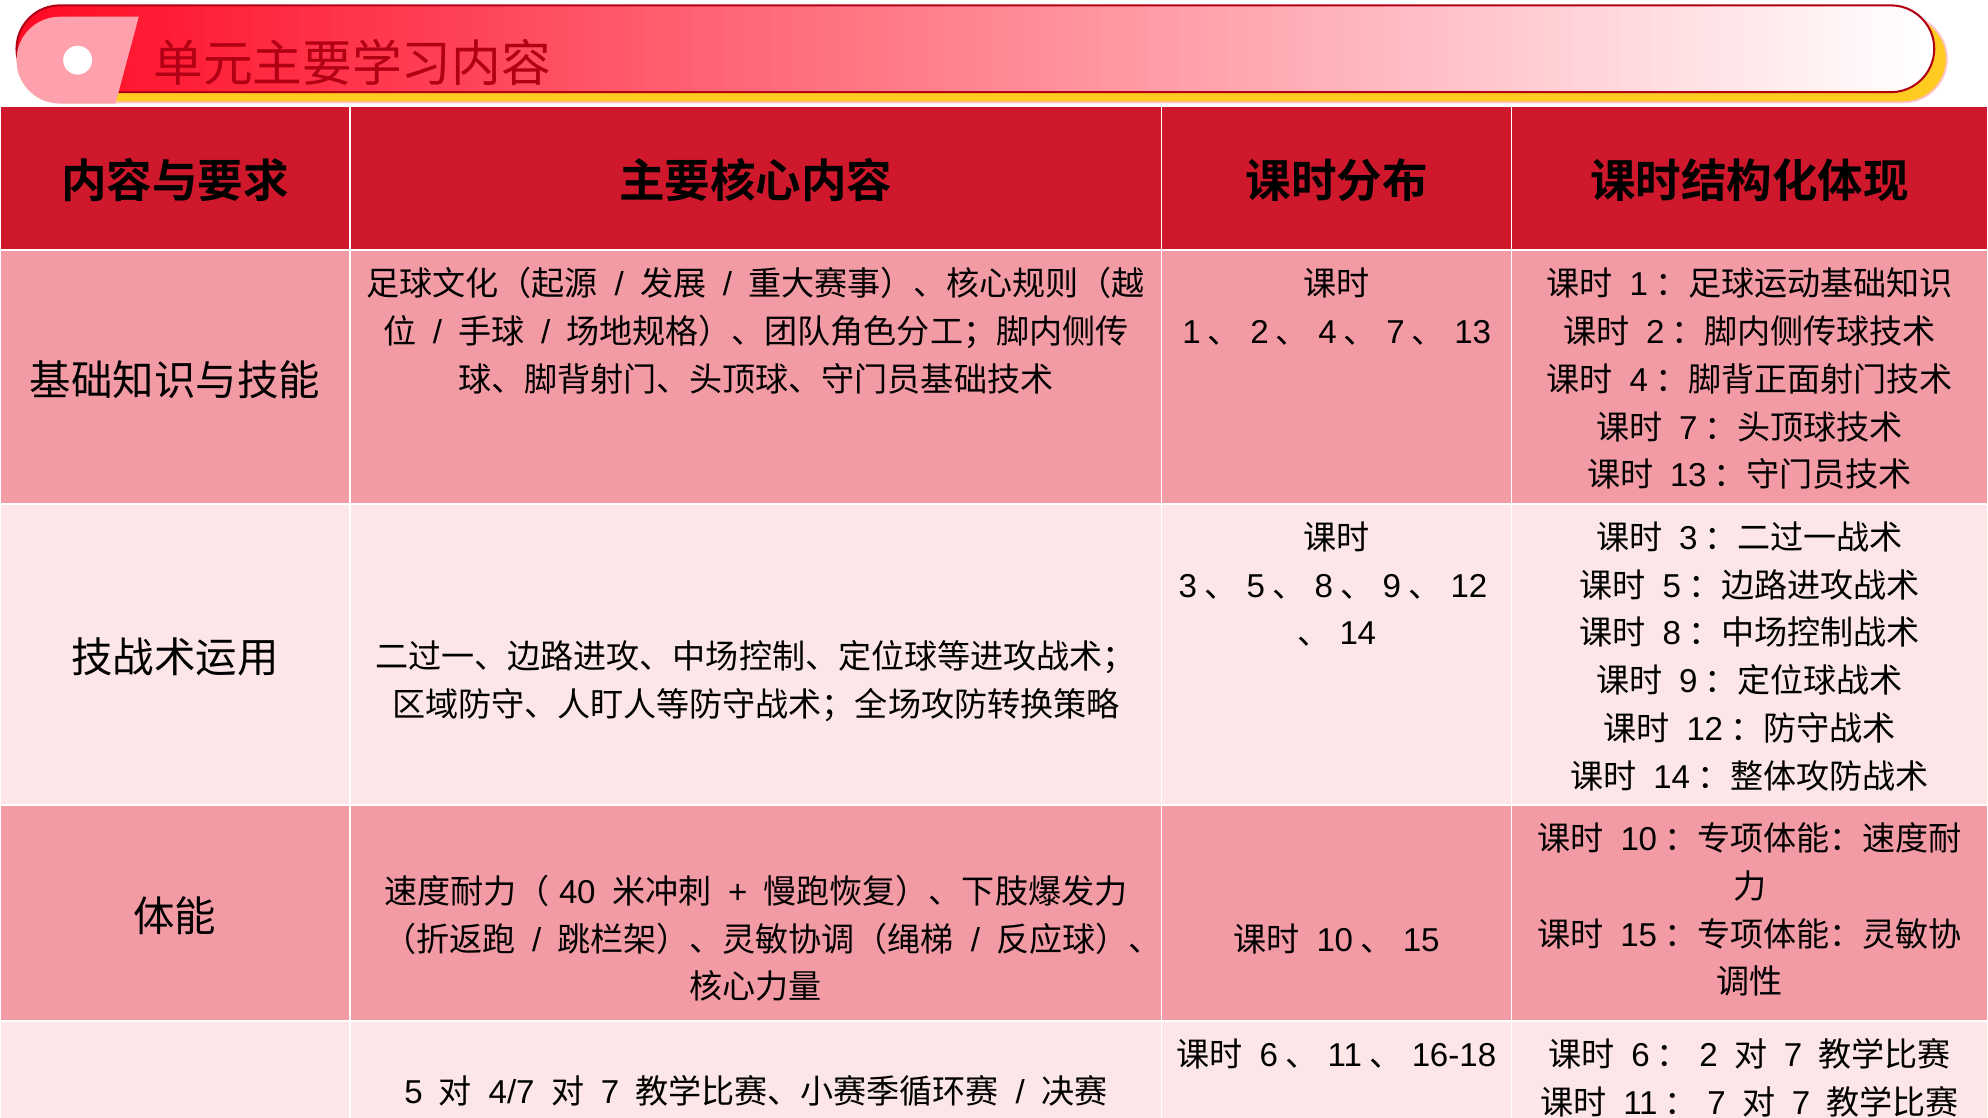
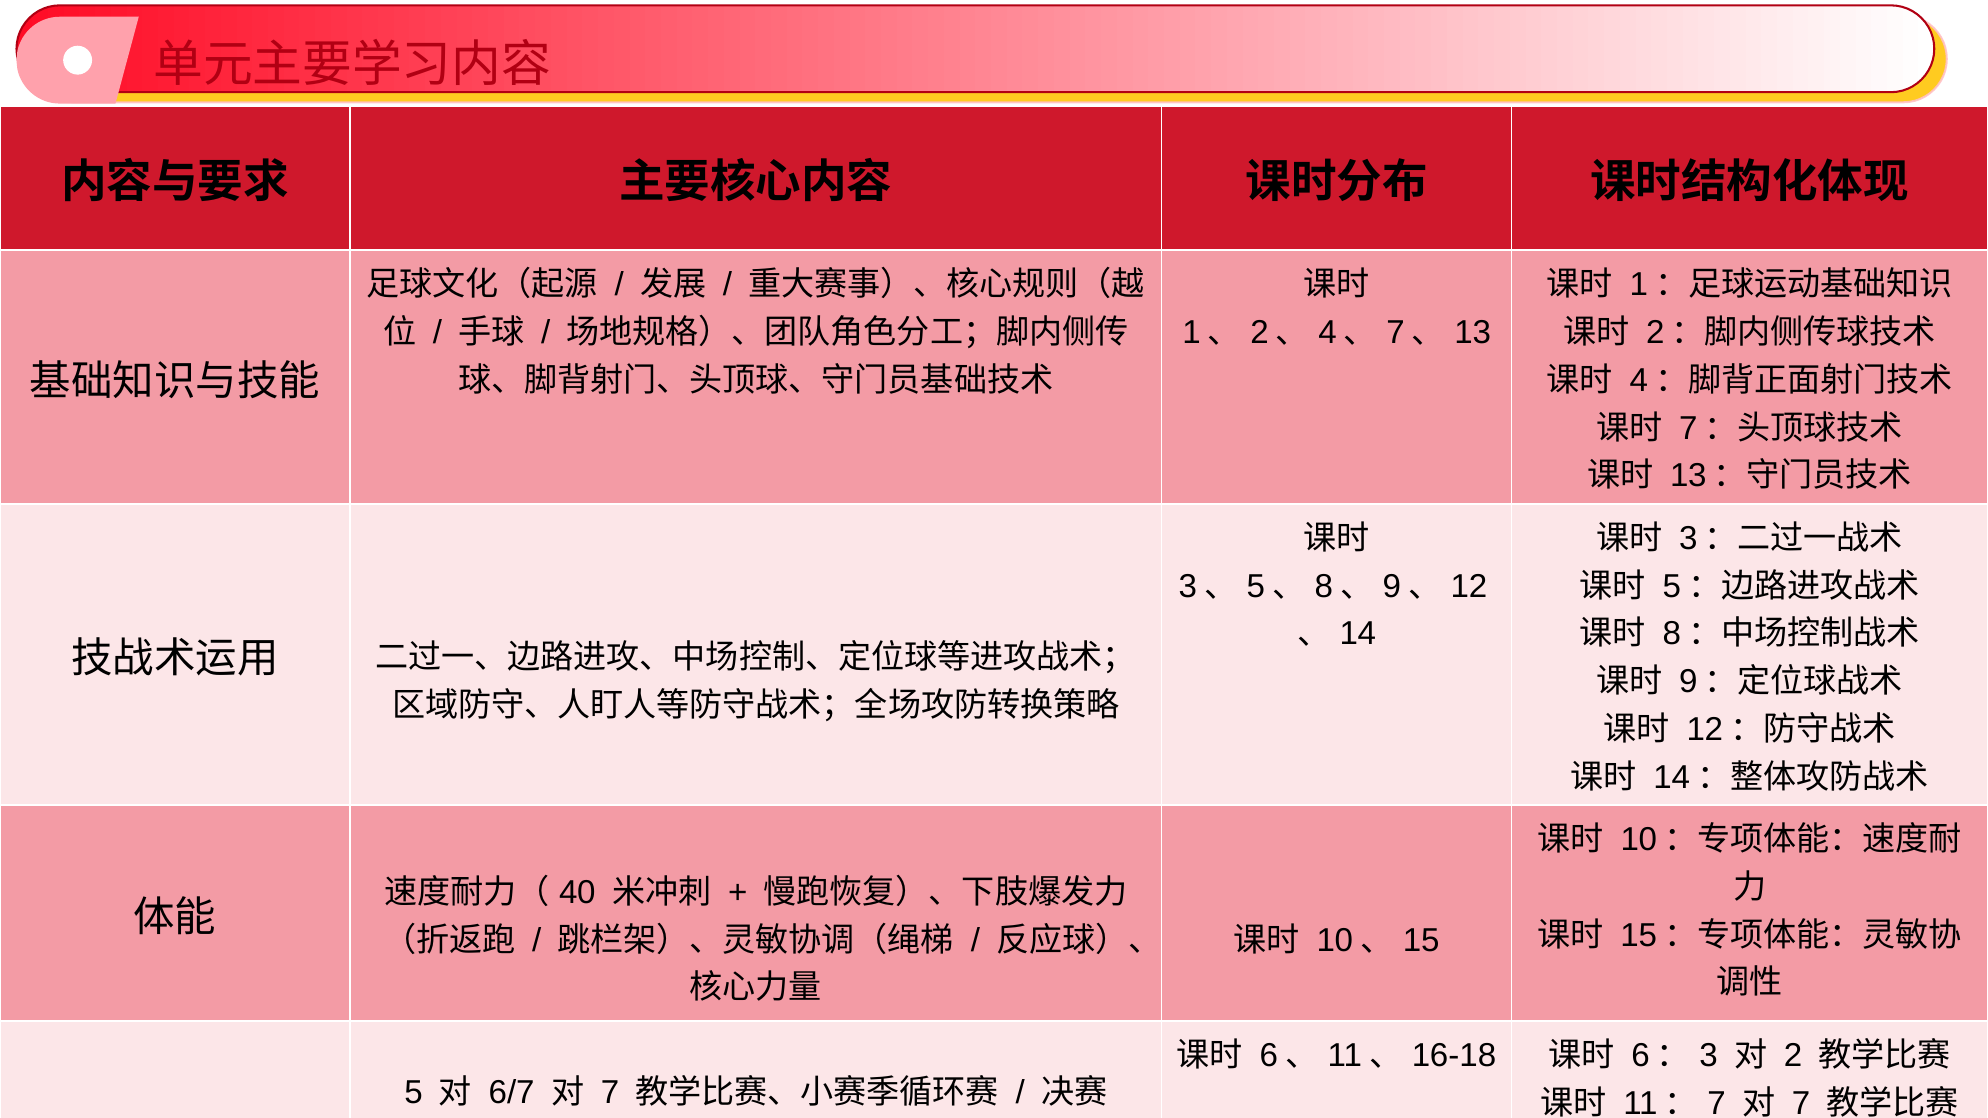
2: 2 -> 3
7 at (1793, 1056): 7 -> 2
4/7: 4/7 -> 6/7
